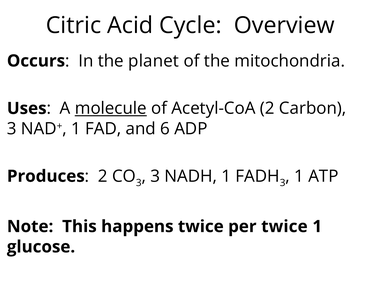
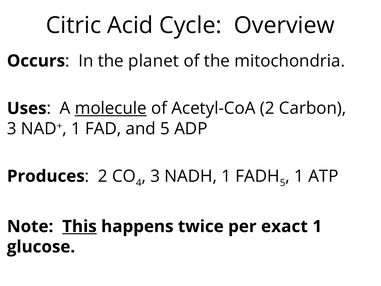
and 6: 6 -> 5
3 at (139, 183): 3 -> 4
3 at (283, 183): 3 -> 5
This underline: none -> present
per twice: twice -> exact
